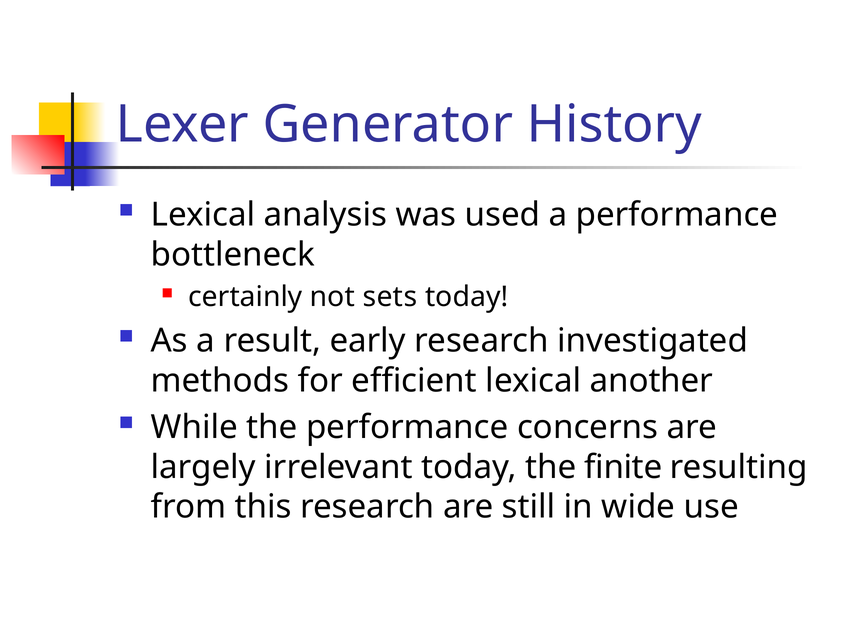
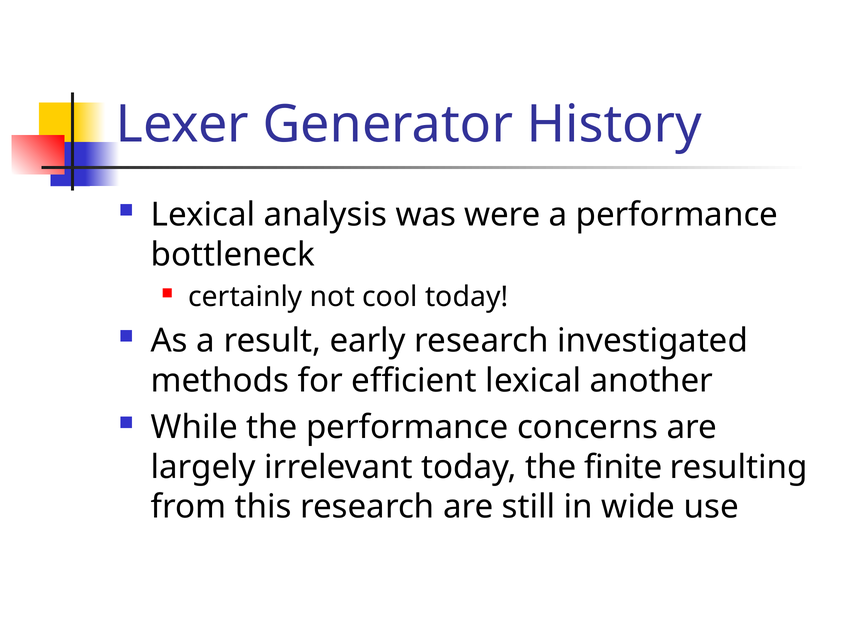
used: used -> were
sets: sets -> cool
